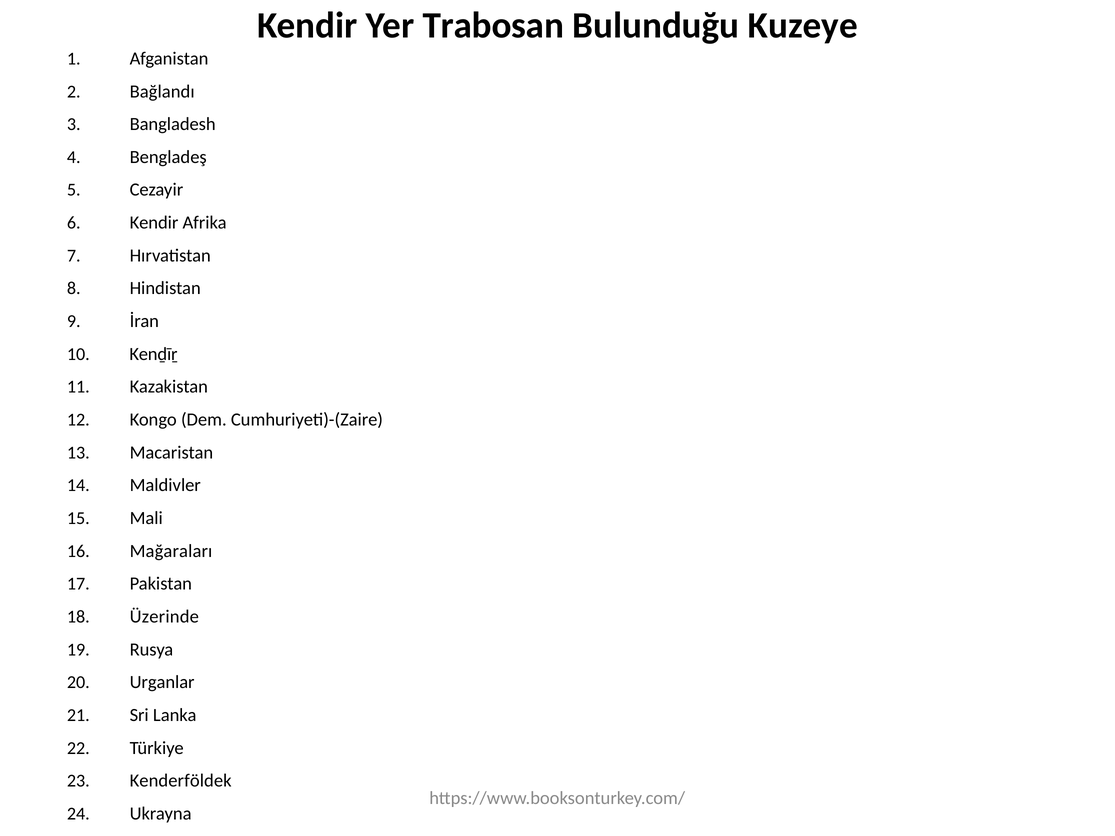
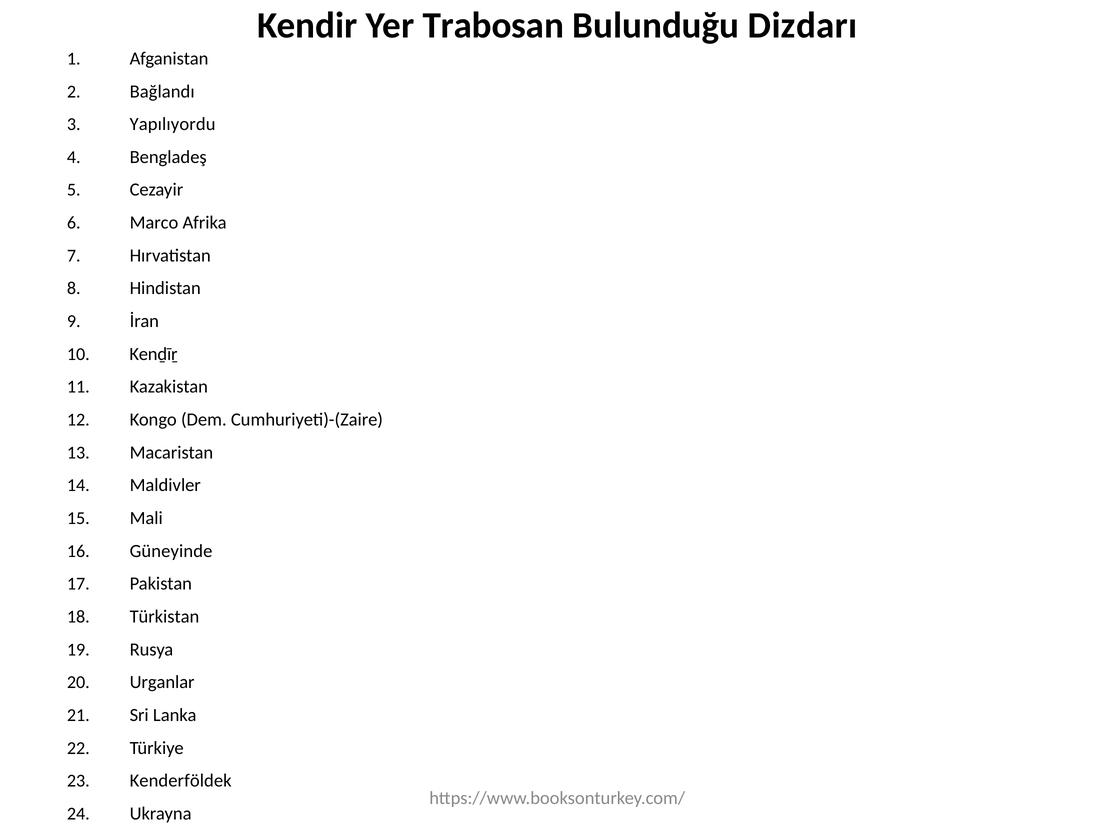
Kuzeye: Kuzeye -> Dizdarı
Bangladesh: Bangladesh -> Yapılıyordu
Kendir at (154, 223): Kendir -> Marco
Mağaraları: Mağaraları -> Güneyinde
Üzerinde: Üzerinde -> Türkistan
